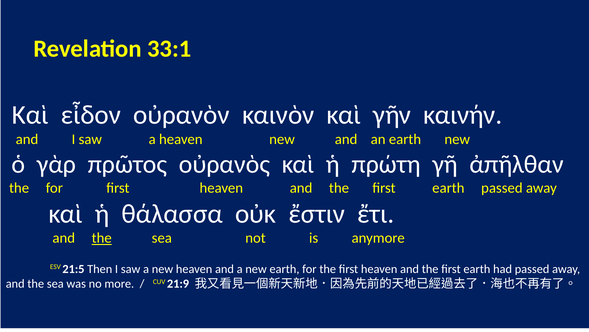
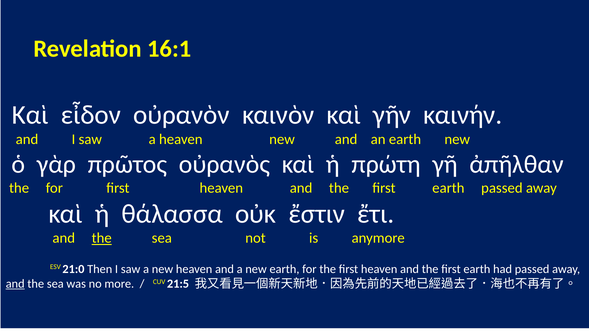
33:1: 33:1 -> 16:1
21:5: 21:5 -> 21:0
and at (15, 284) underline: none -> present
21:9: 21:9 -> 21:5
